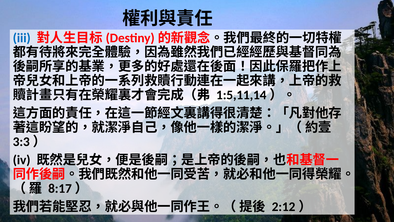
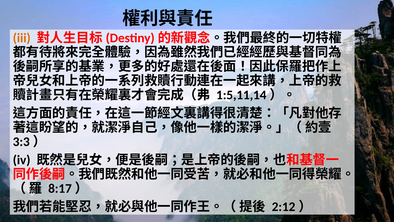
iii colour: blue -> orange
